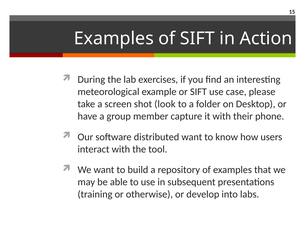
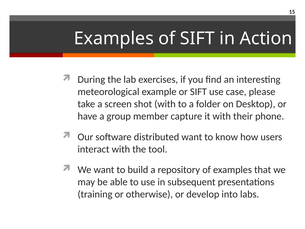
shot look: look -> with
